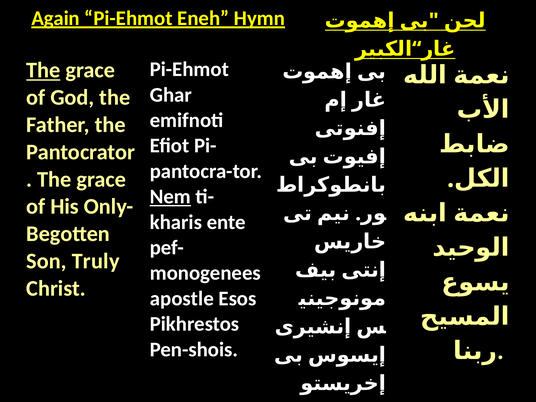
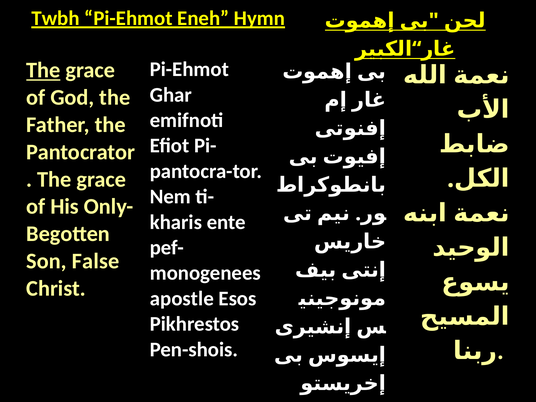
Again: Again -> Twbh
Nem underline: present -> none
Truly: Truly -> False
